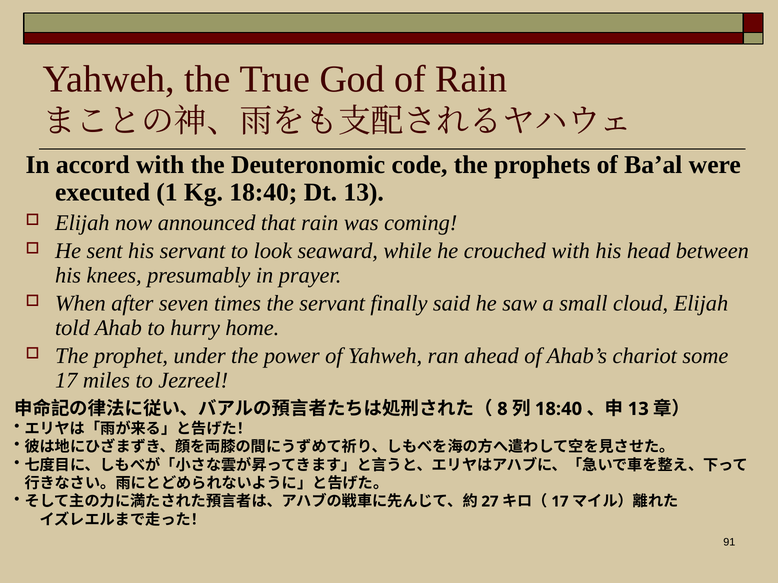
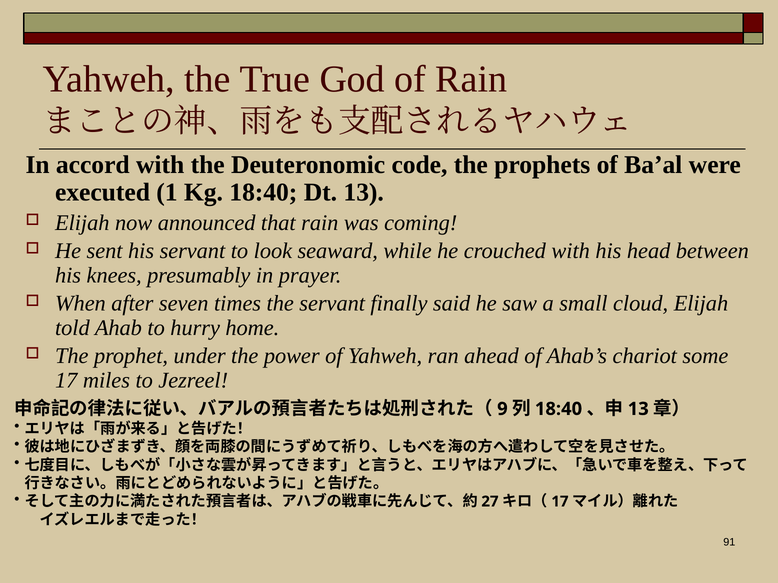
8: 8 -> 9
